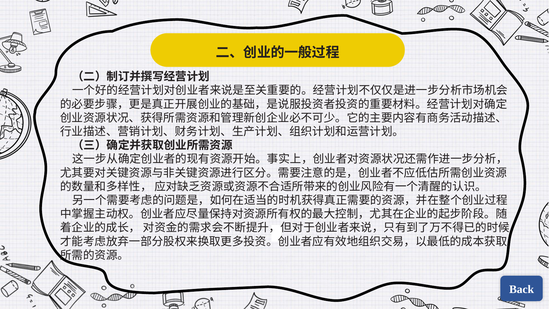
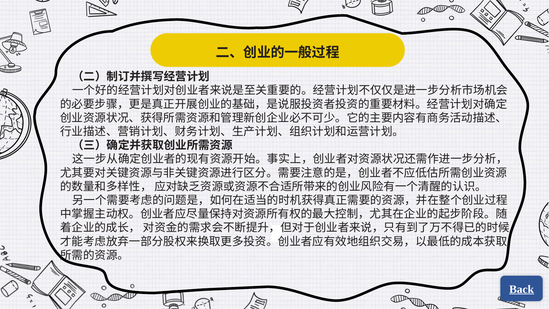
Back underline: none -> present
